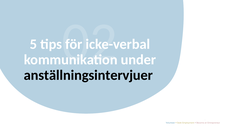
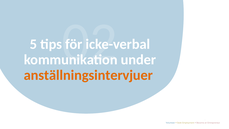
anställningsintervjuer colour: black -> orange
